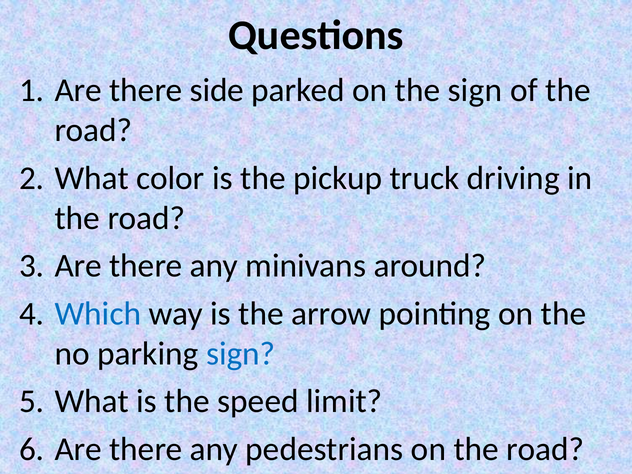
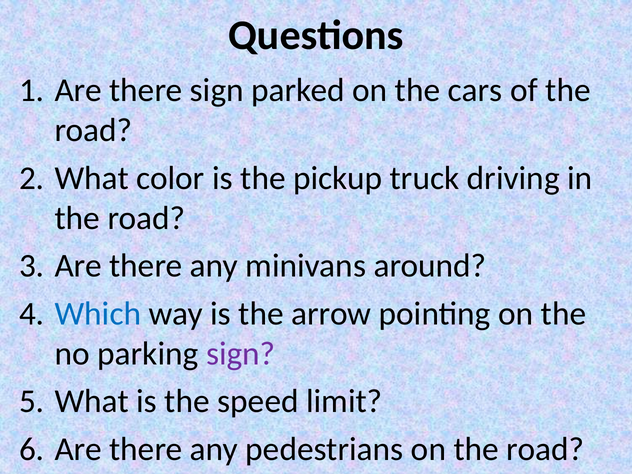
there side: side -> sign
the sign: sign -> cars
sign at (241, 354) colour: blue -> purple
